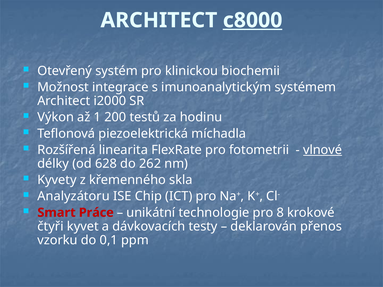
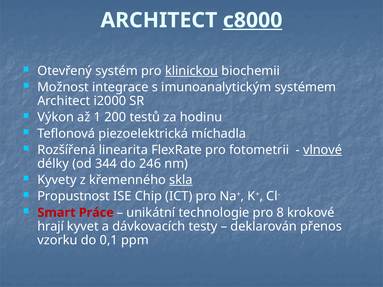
klinickou underline: none -> present
628: 628 -> 344
262: 262 -> 246
skla underline: none -> present
Analyzátoru: Analyzátoru -> Propustnost
čtyři: čtyři -> hrají
